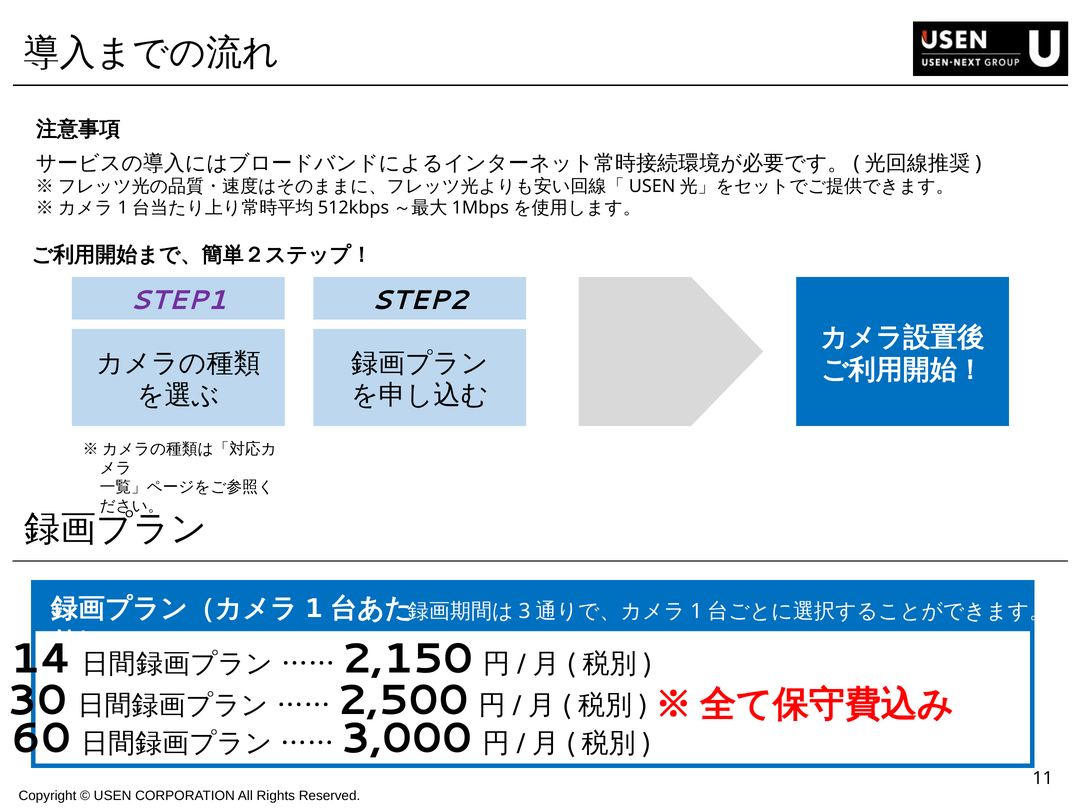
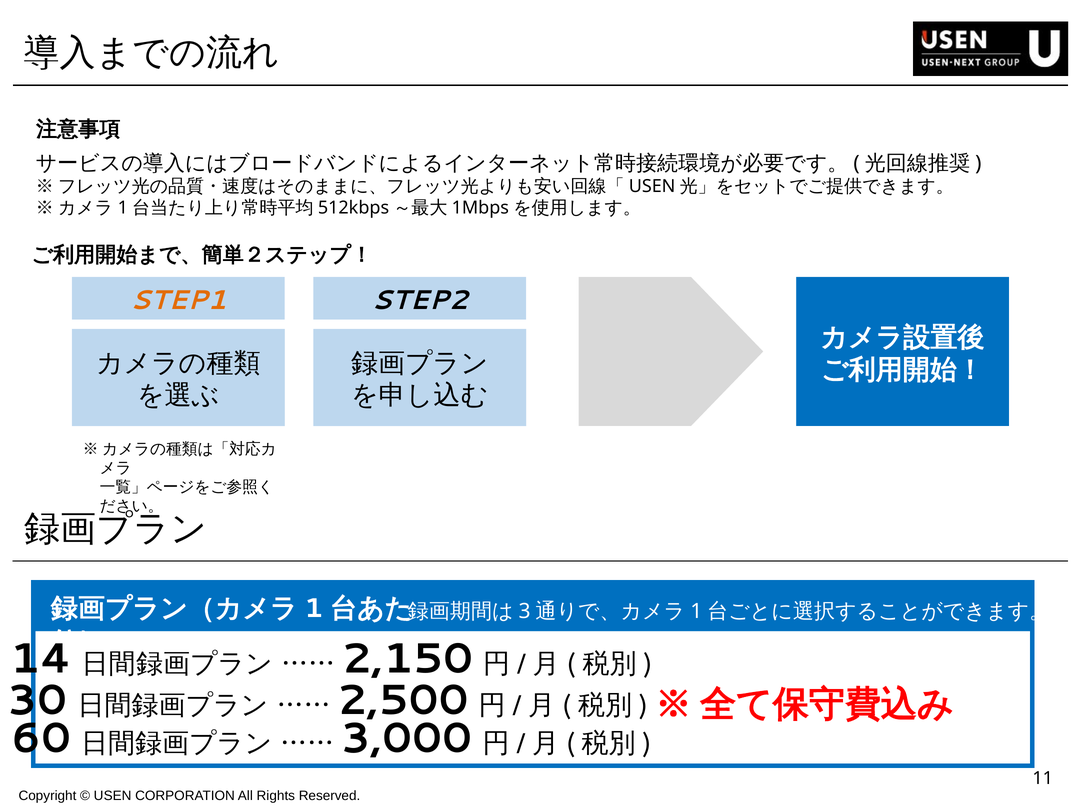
STEP1 colour: purple -> orange
